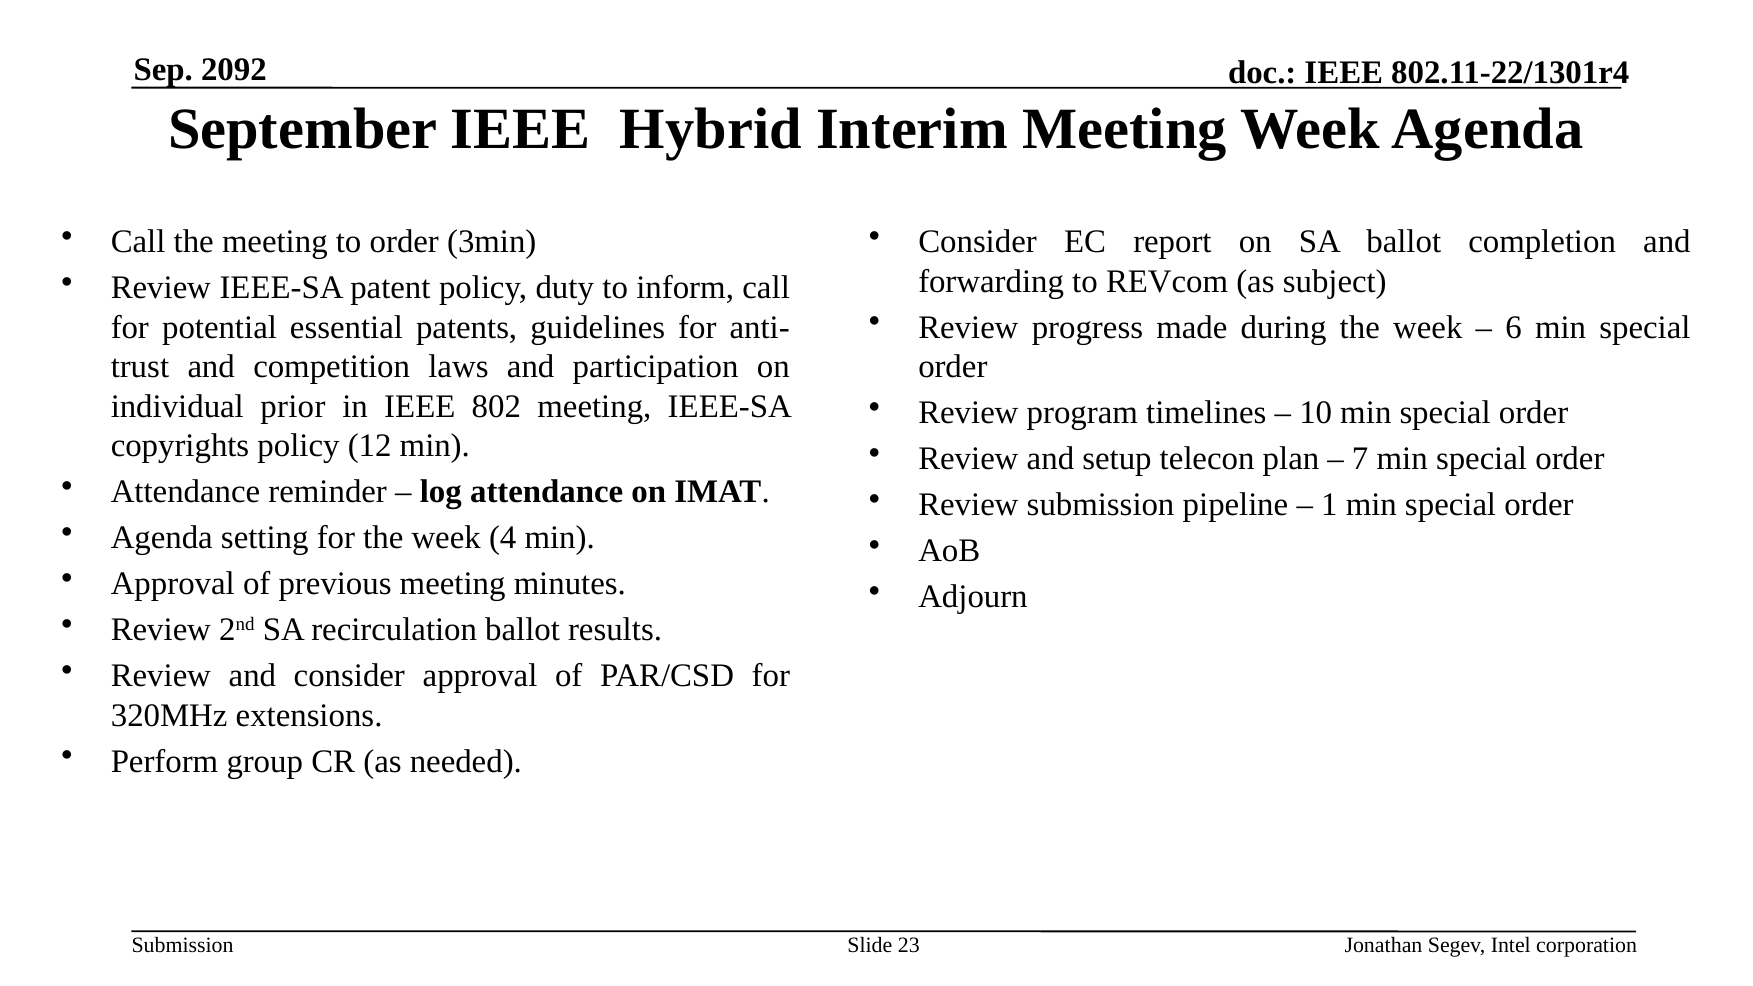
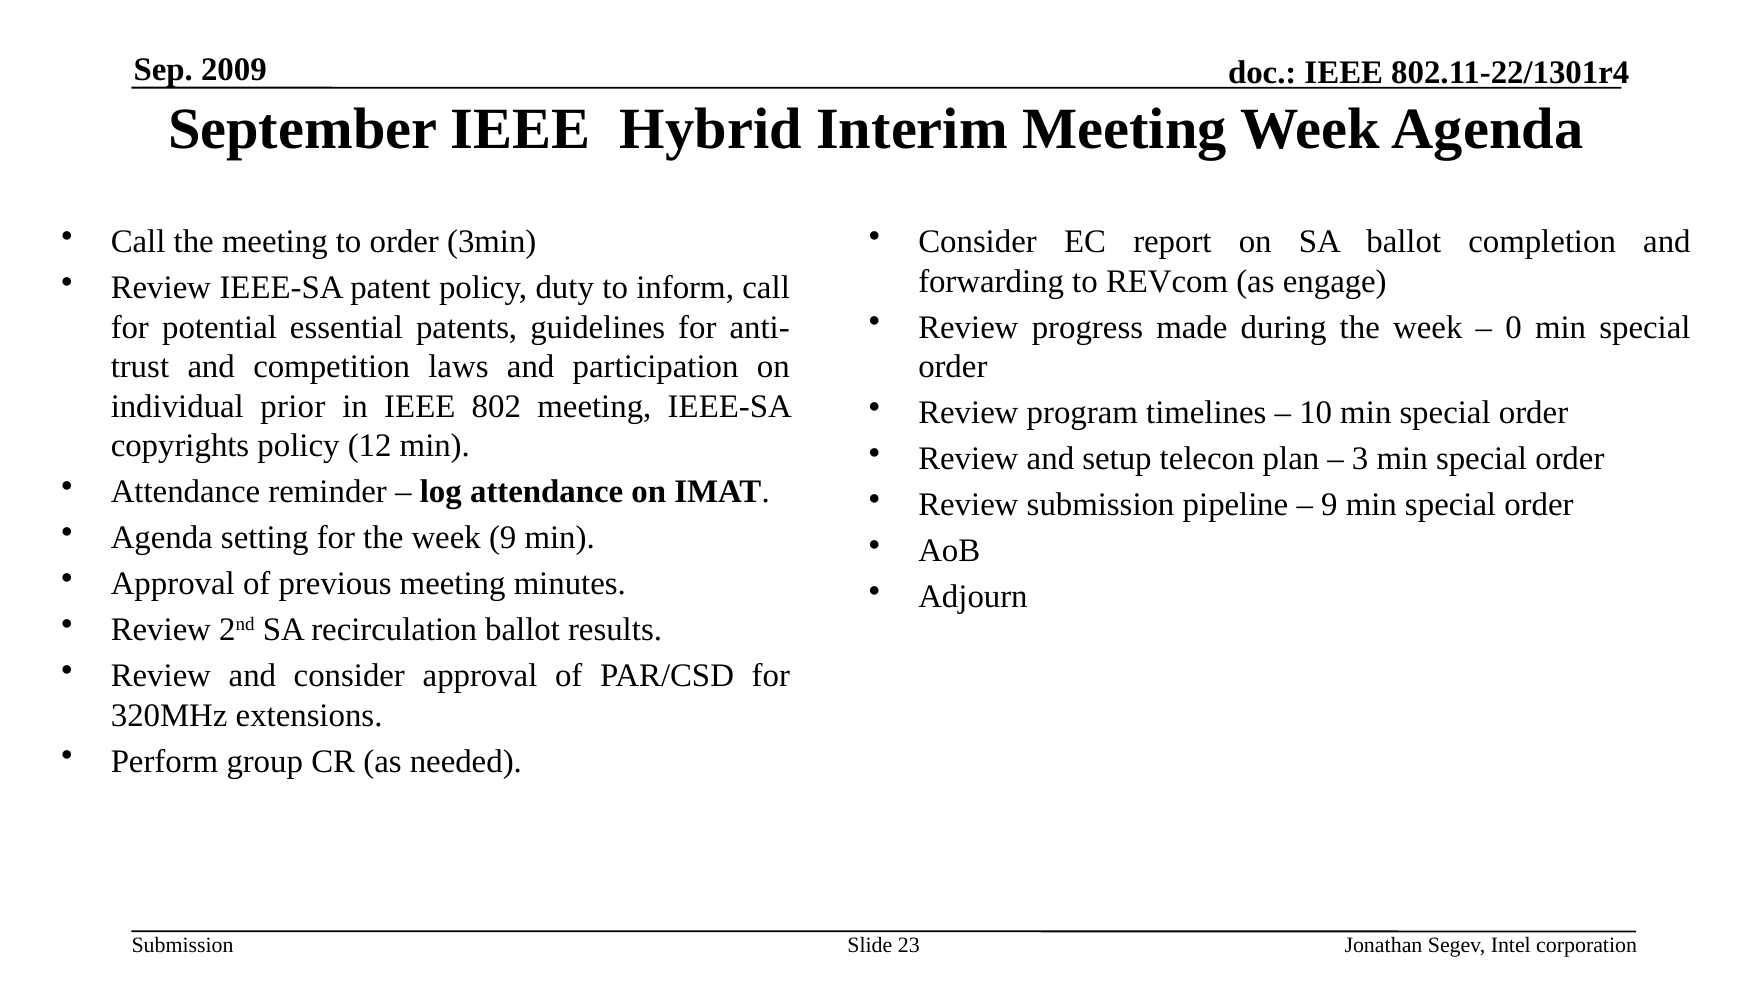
2092: 2092 -> 2009
subject: subject -> engage
6: 6 -> 0
7: 7 -> 3
1 at (1329, 505): 1 -> 9
week 4: 4 -> 9
